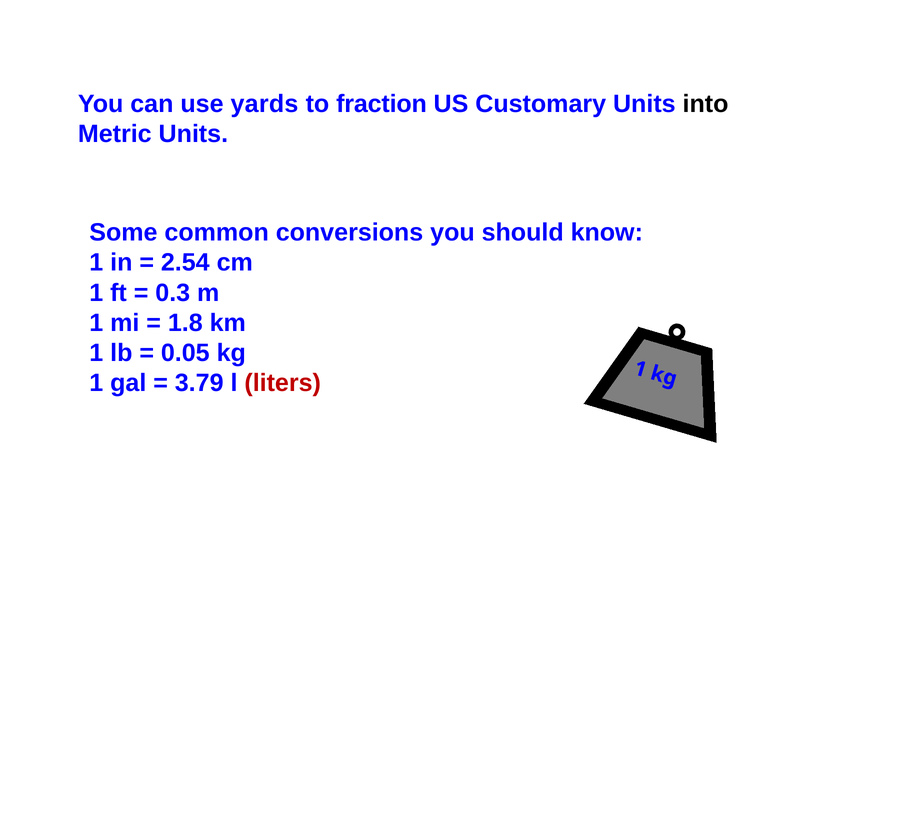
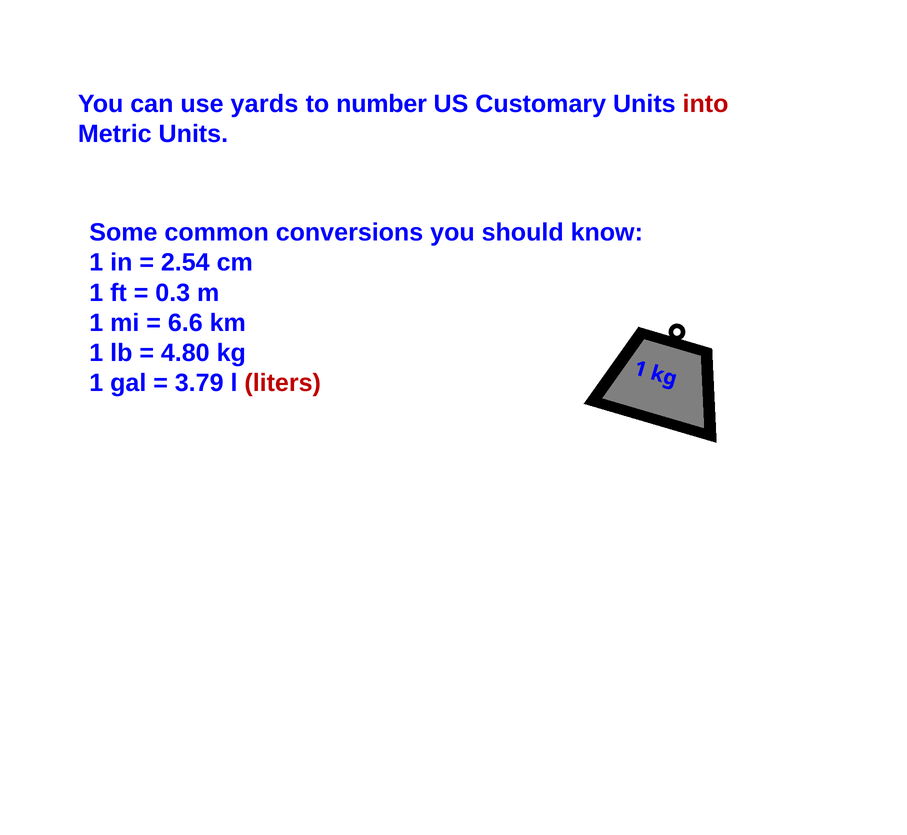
fraction: fraction -> number
into colour: black -> red
1.8: 1.8 -> 6.6
0.05: 0.05 -> 4.80
